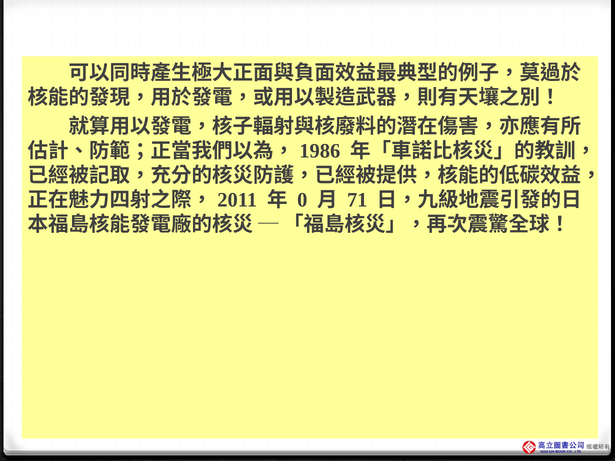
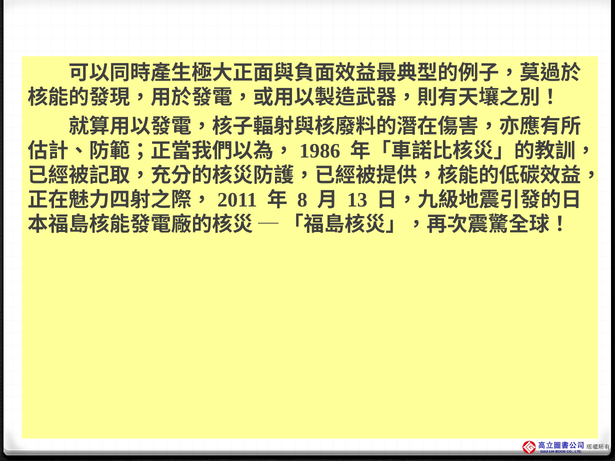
0: 0 -> 8
71: 71 -> 13
